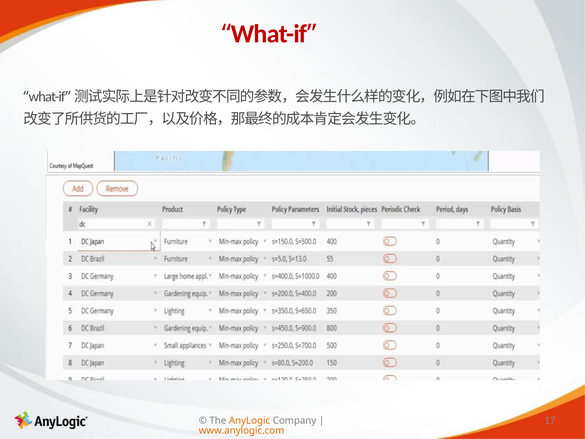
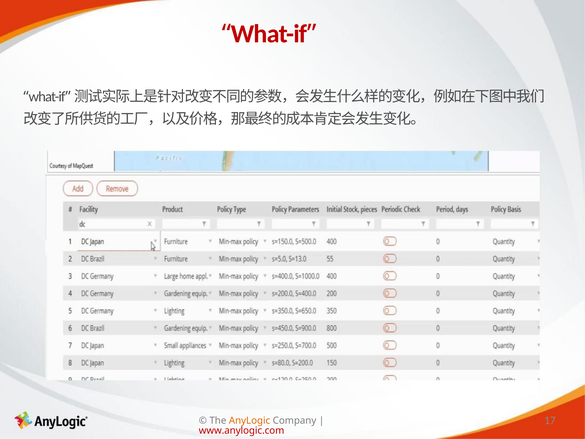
www.anylogic.com colour: orange -> red
